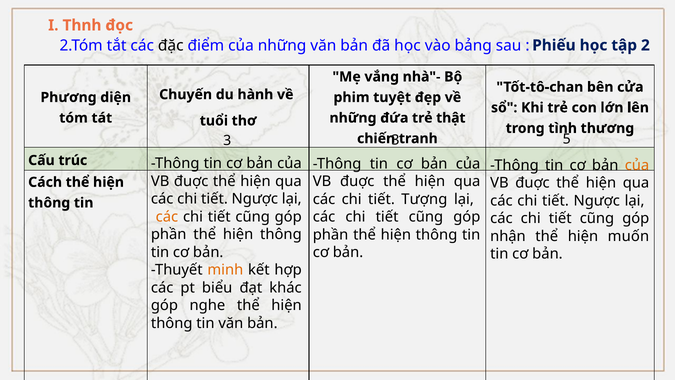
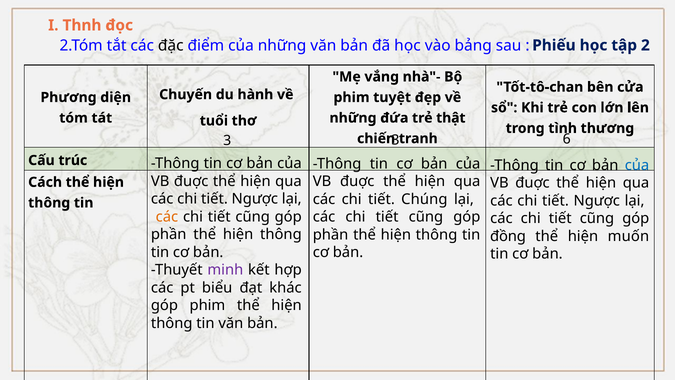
5: 5 -> 6
của at (637, 165) colour: orange -> blue
Tượng: Tượng -> Chúng
nhận: nhận -> đồng
minh colour: orange -> purple
góp nghe: nghe -> phim
